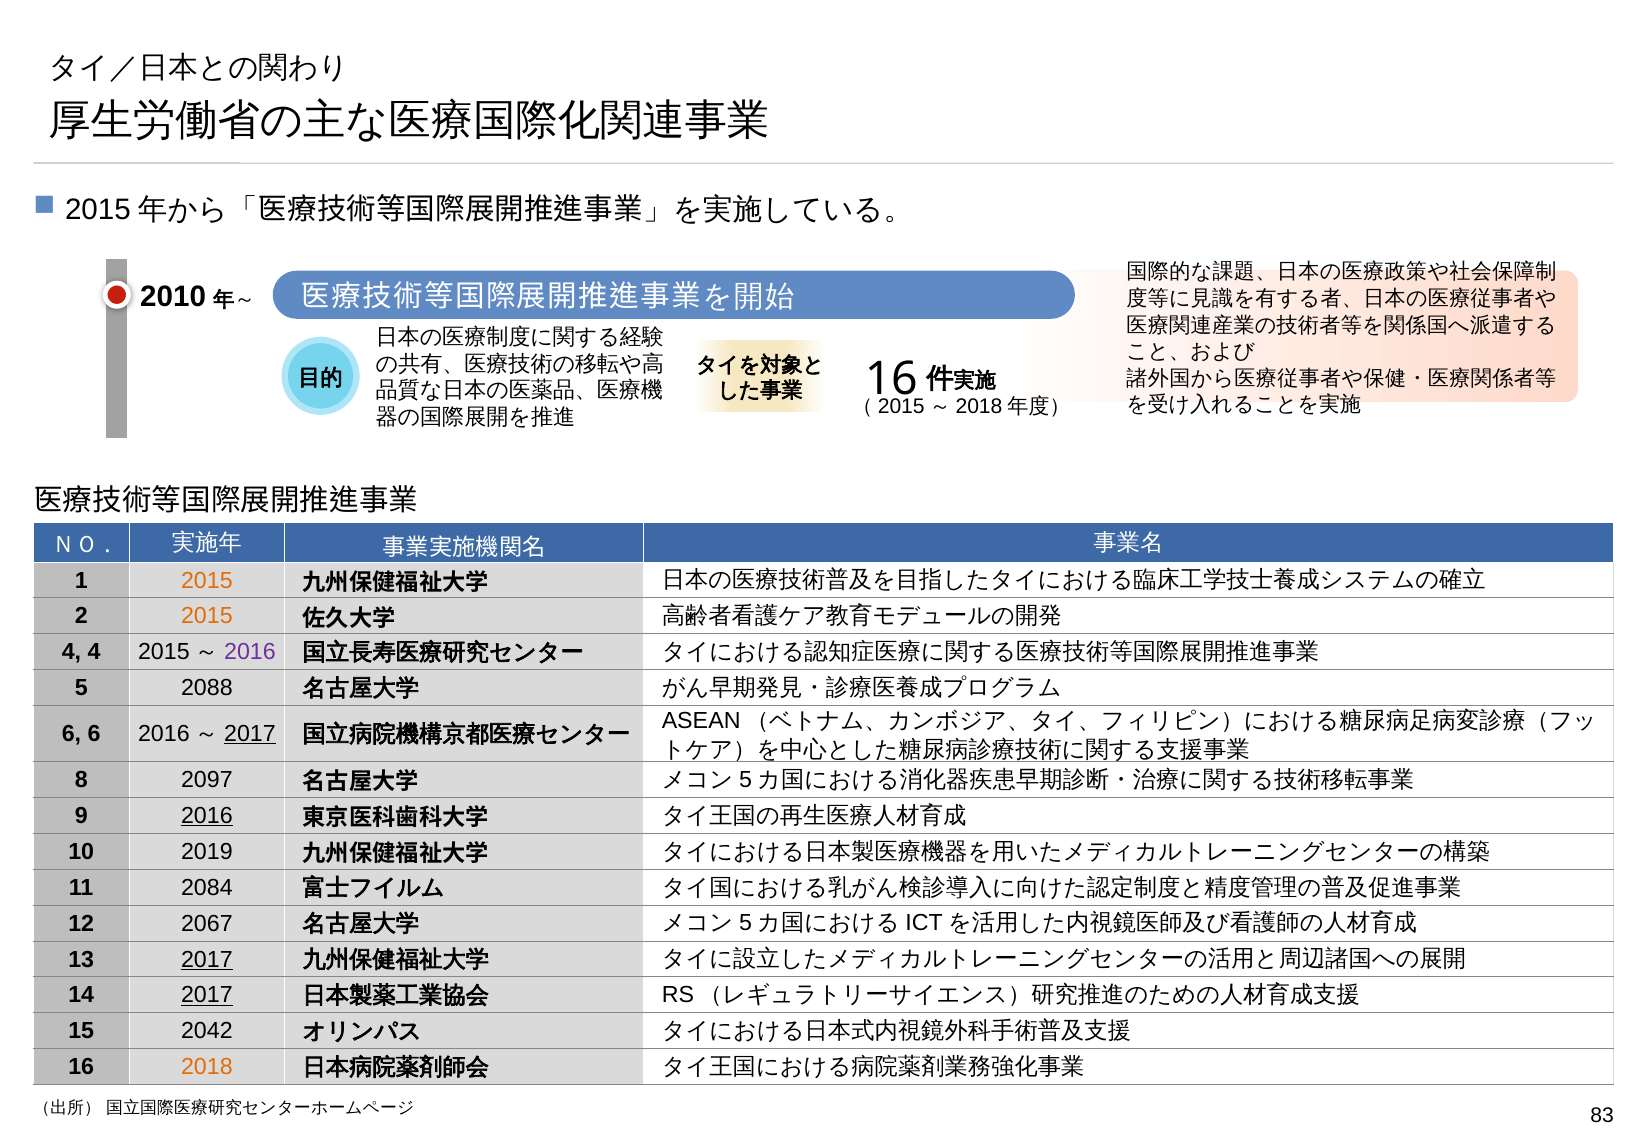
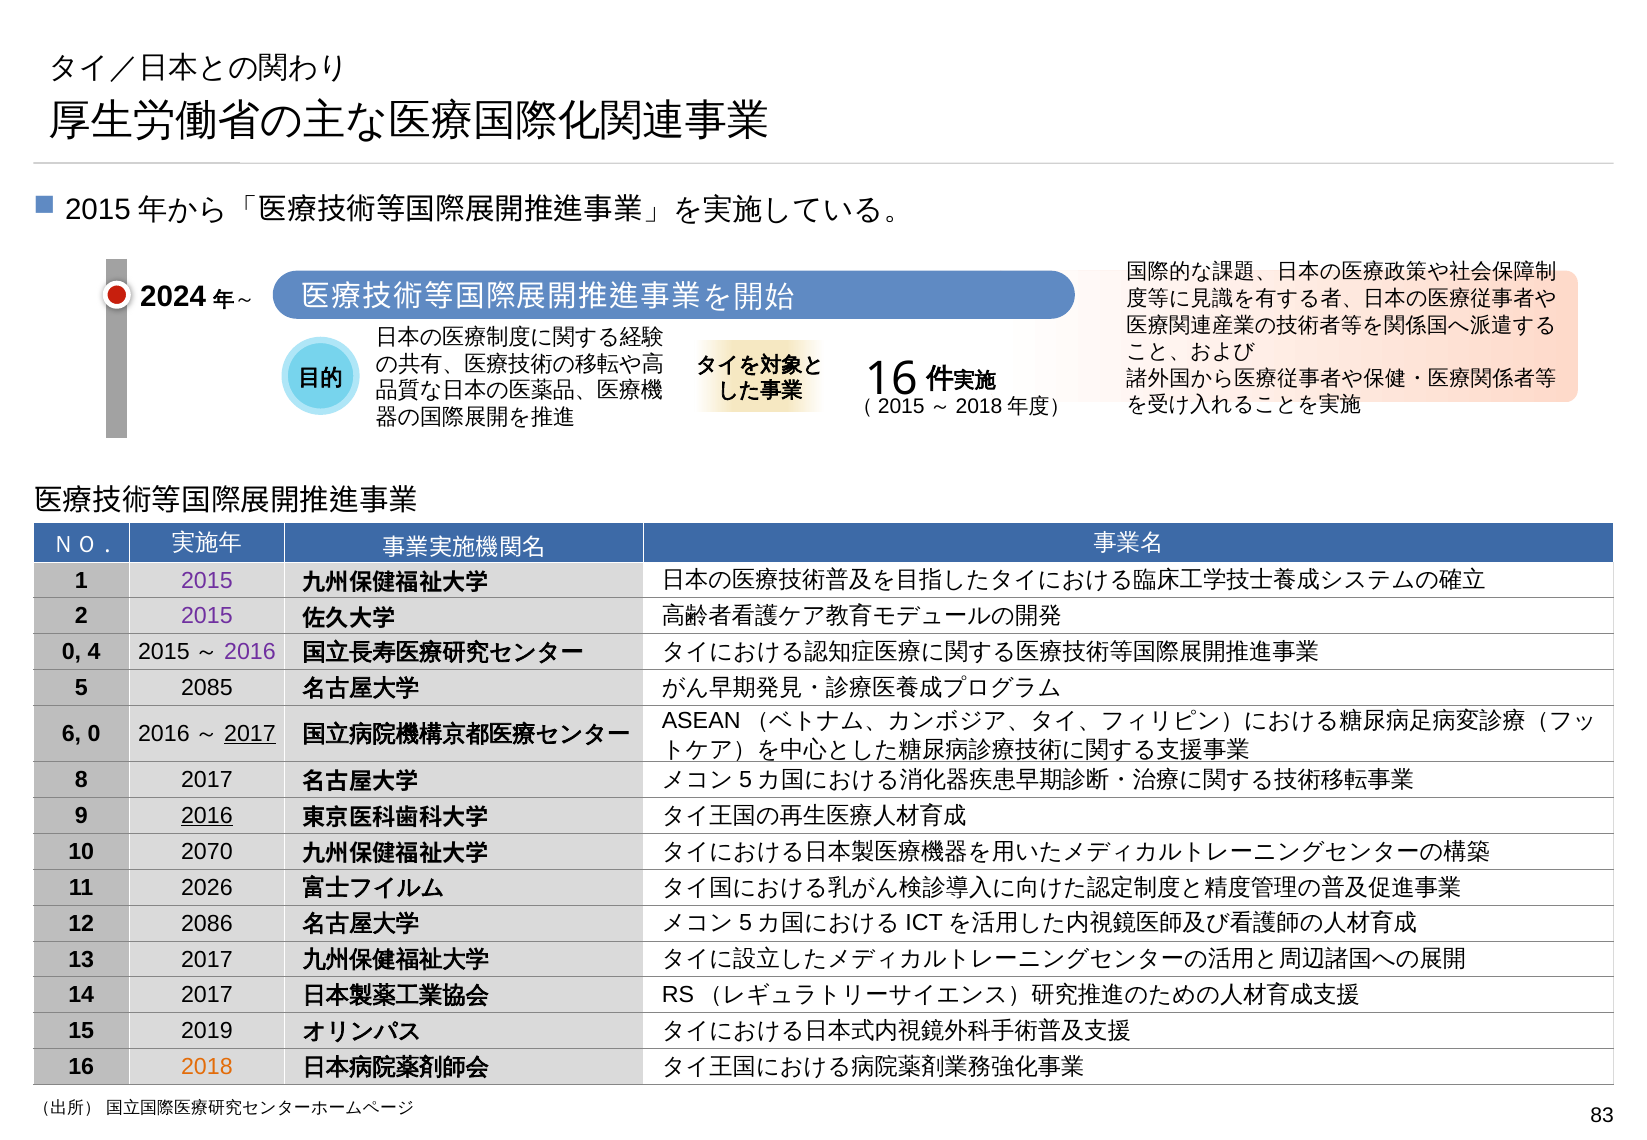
2010: 2010 -> 2024
2015 at (207, 581) colour: orange -> purple
2015 at (207, 616) colour: orange -> purple
4 at (72, 652): 4 -> 0
2088: 2088 -> 2085
6 6: 6 -> 0
8 2097: 2097 -> 2017
2019: 2019 -> 2070
2084: 2084 -> 2026
2067: 2067 -> 2086
2017 at (207, 960) underline: present -> none
2017 at (207, 995) underline: present -> none
2042: 2042 -> 2019
